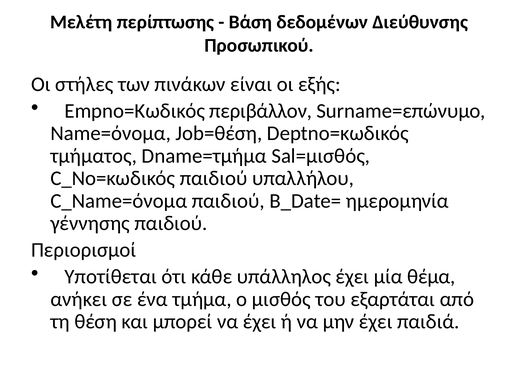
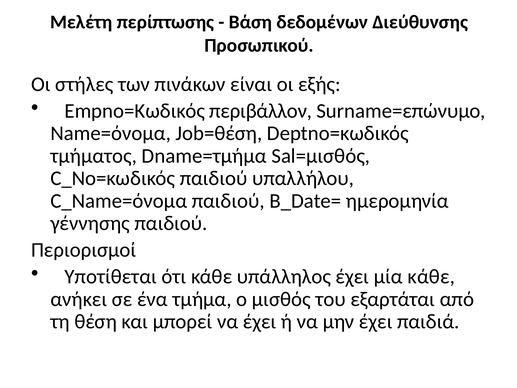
μία θέμα: θέμα -> κάθε
